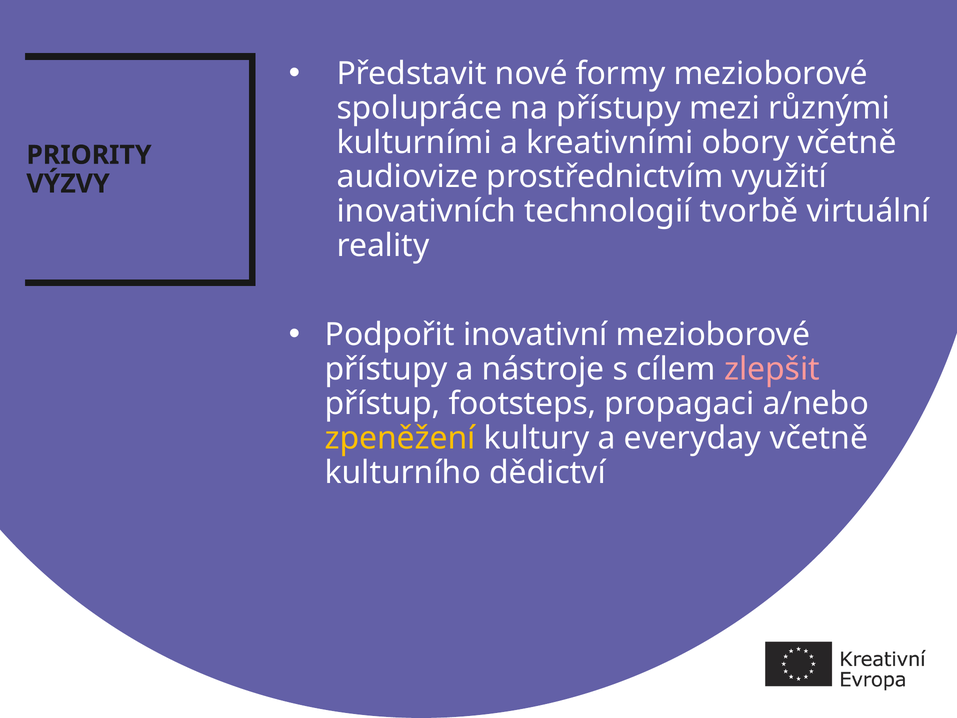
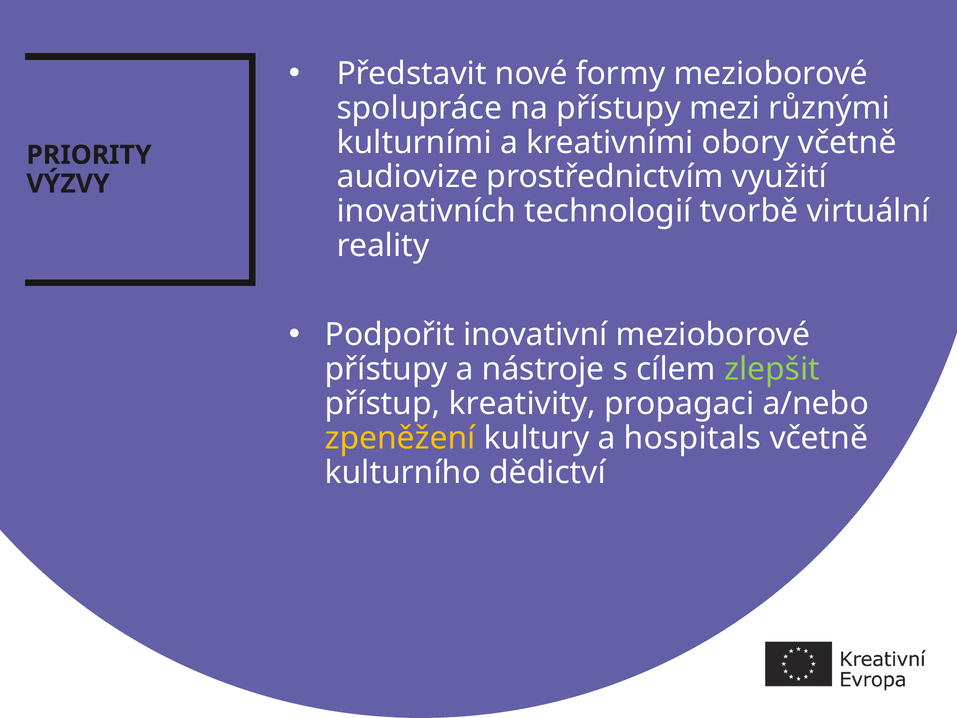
zlepšit colour: pink -> light green
footsteps: footsteps -> kreativity
everyday: everyday -> hospitals
